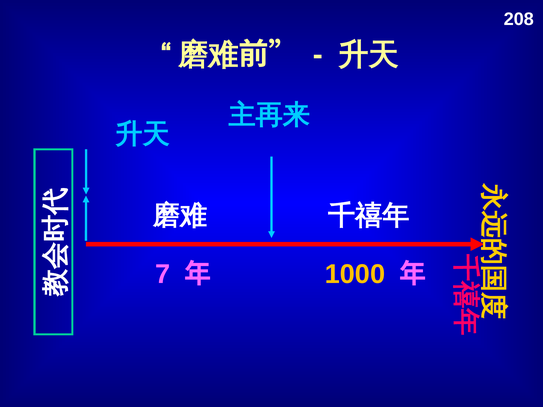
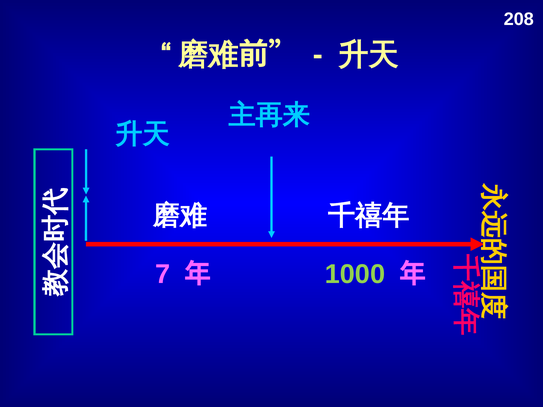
1000 colour: yellow -> light green
